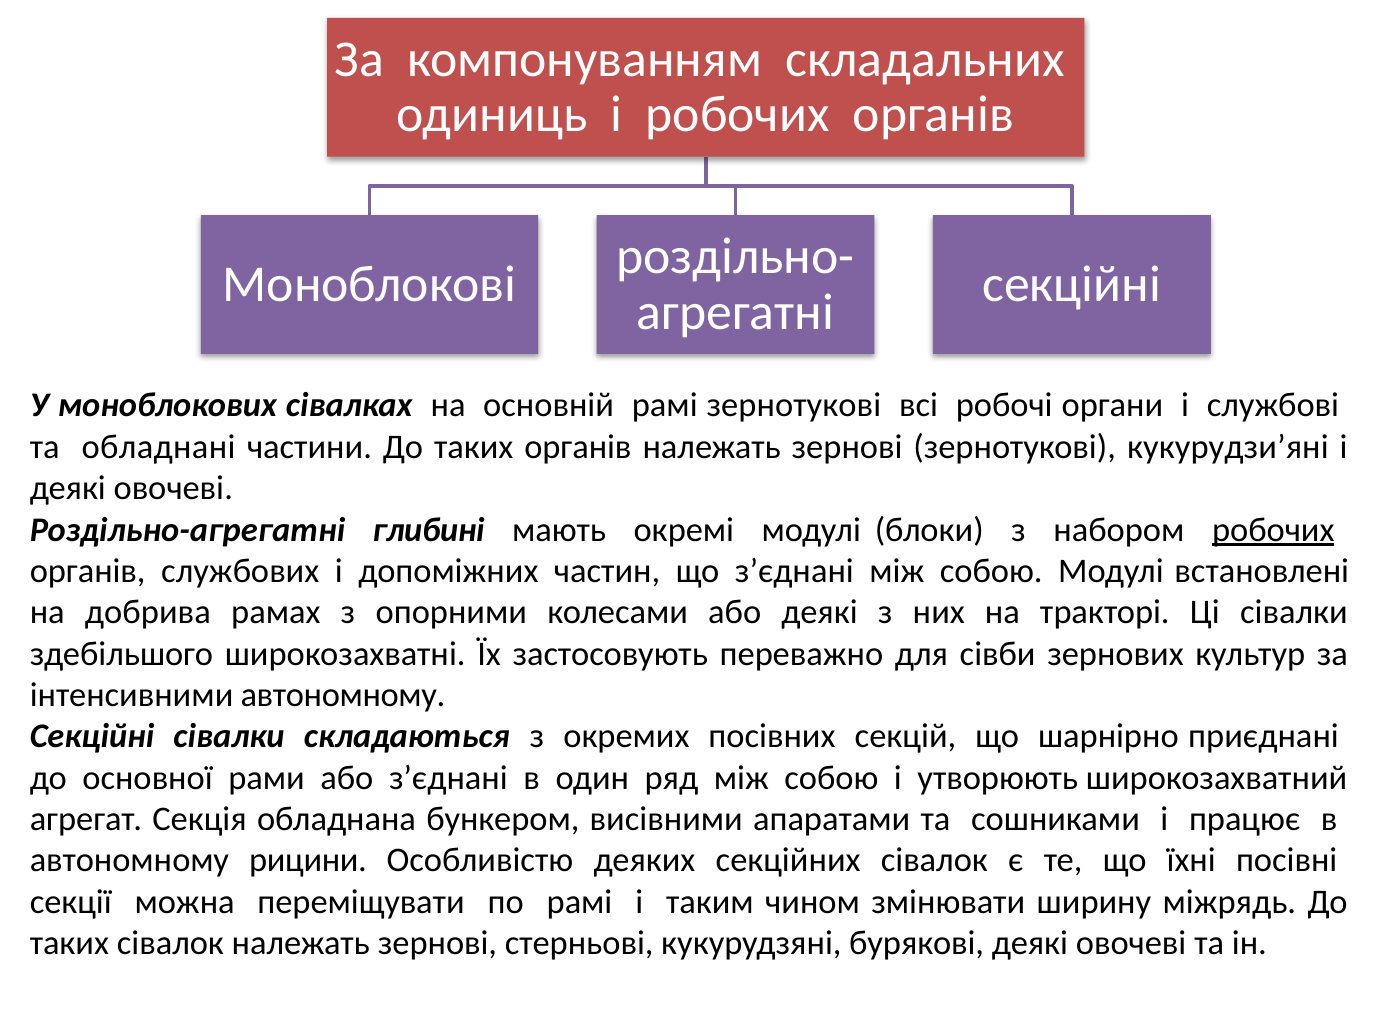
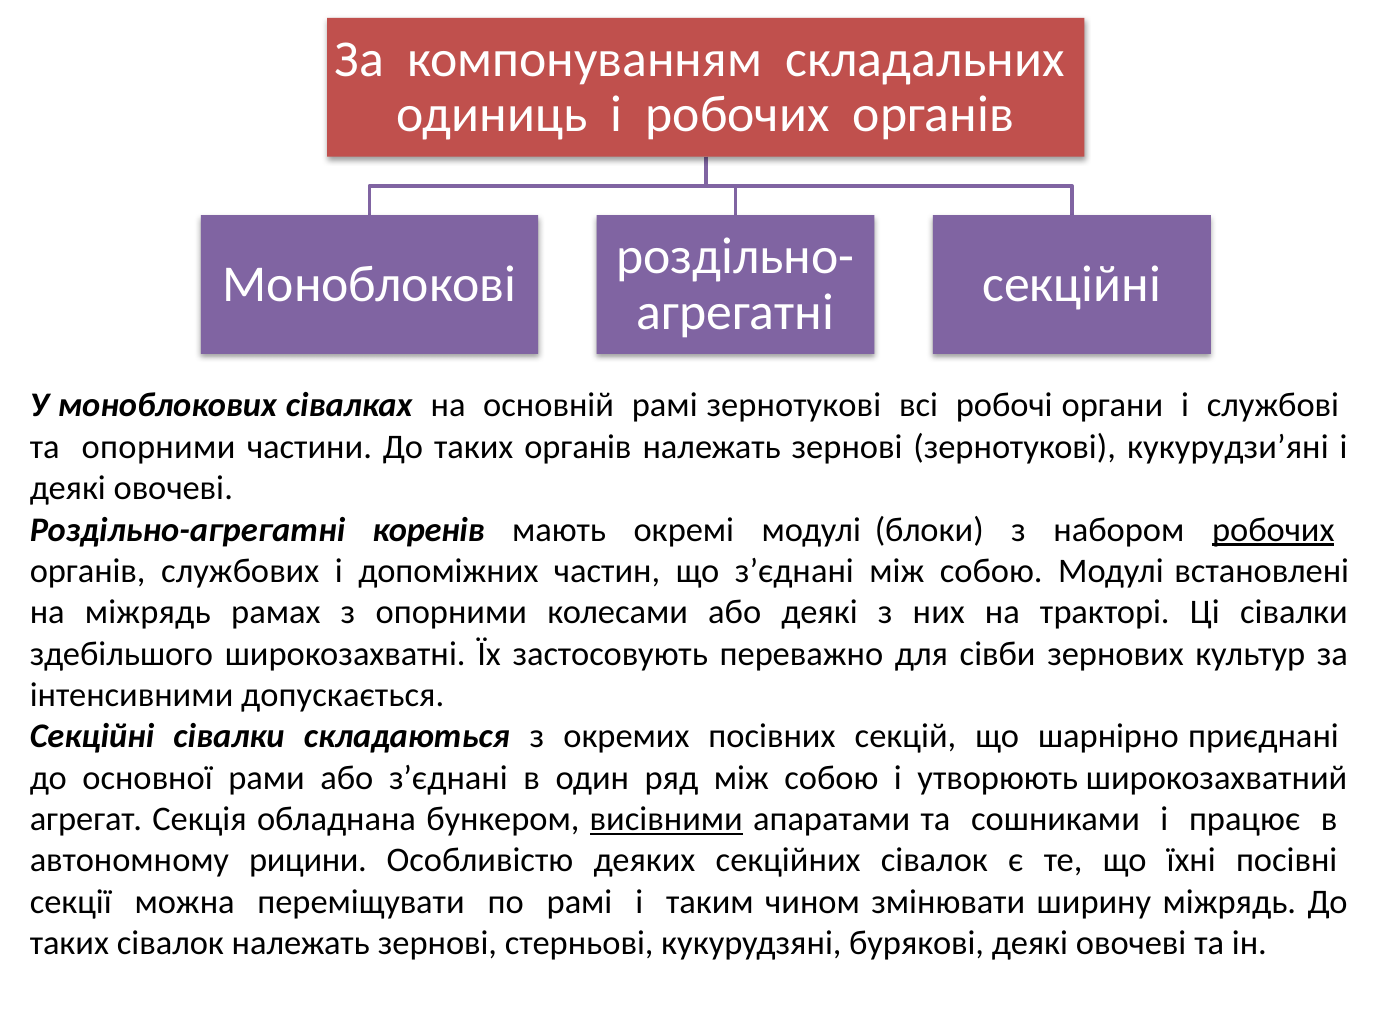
та обладнані: обладнані -> опорними
глибині: глибині -> коренів
на добрива: добрива -> міжрядь
інтенсивними автономному: автономному -> допускається
висівними underline: none -> present
